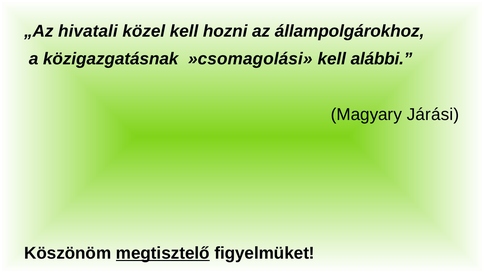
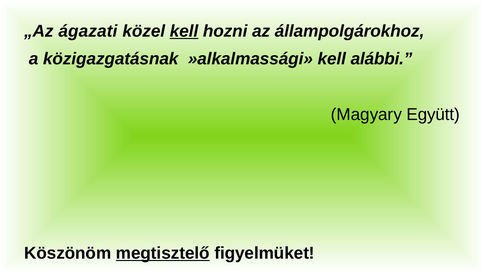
hivatali: hivatali -> ágazati
kell at (184, 31) underline: none -> present
»csomagolási: »csomagolási -> »alkalmassági
Járási: Járási -> Együtt
